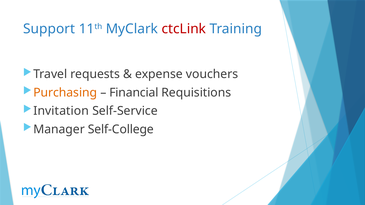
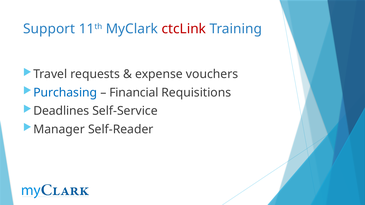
Purchasing colour: orange -> blue
Invitation: Invitation -> Deadlines
Self-College: Self-College -> Self-Reader
